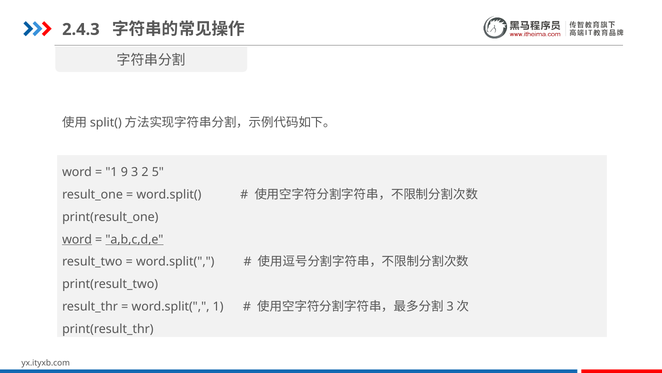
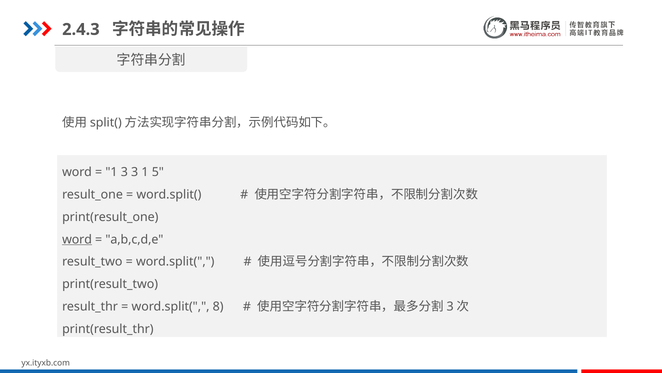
1 9: 9 -> 3
3 2: 2 -> 1
a,b,c,d,e underline: present -> none
word.split( 1: 1 -> 8
